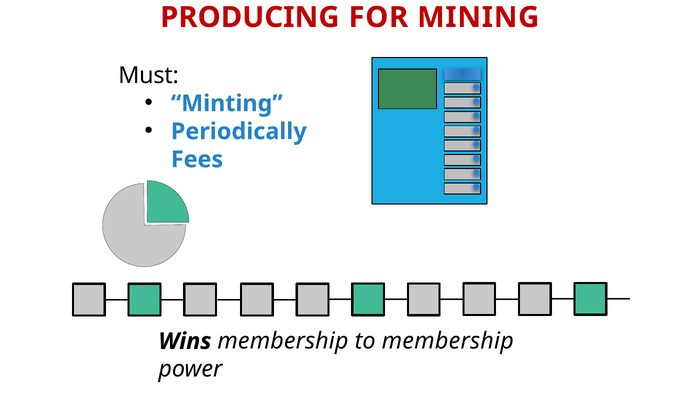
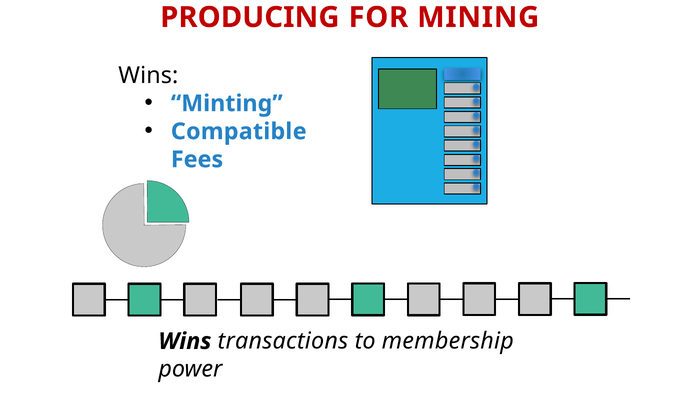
Must at (149, 75): Must -> Wins
Periodically: Periodically -> Compatible
Wins membership: membership -> transactions
